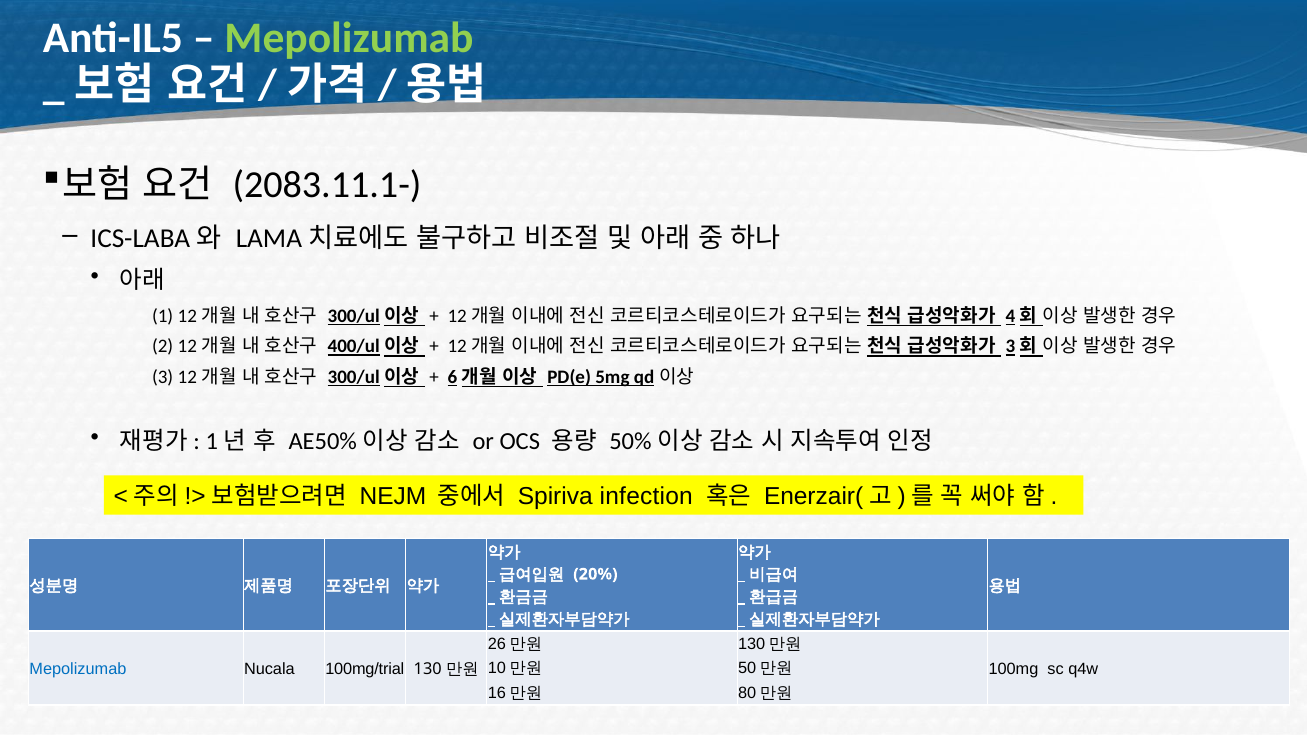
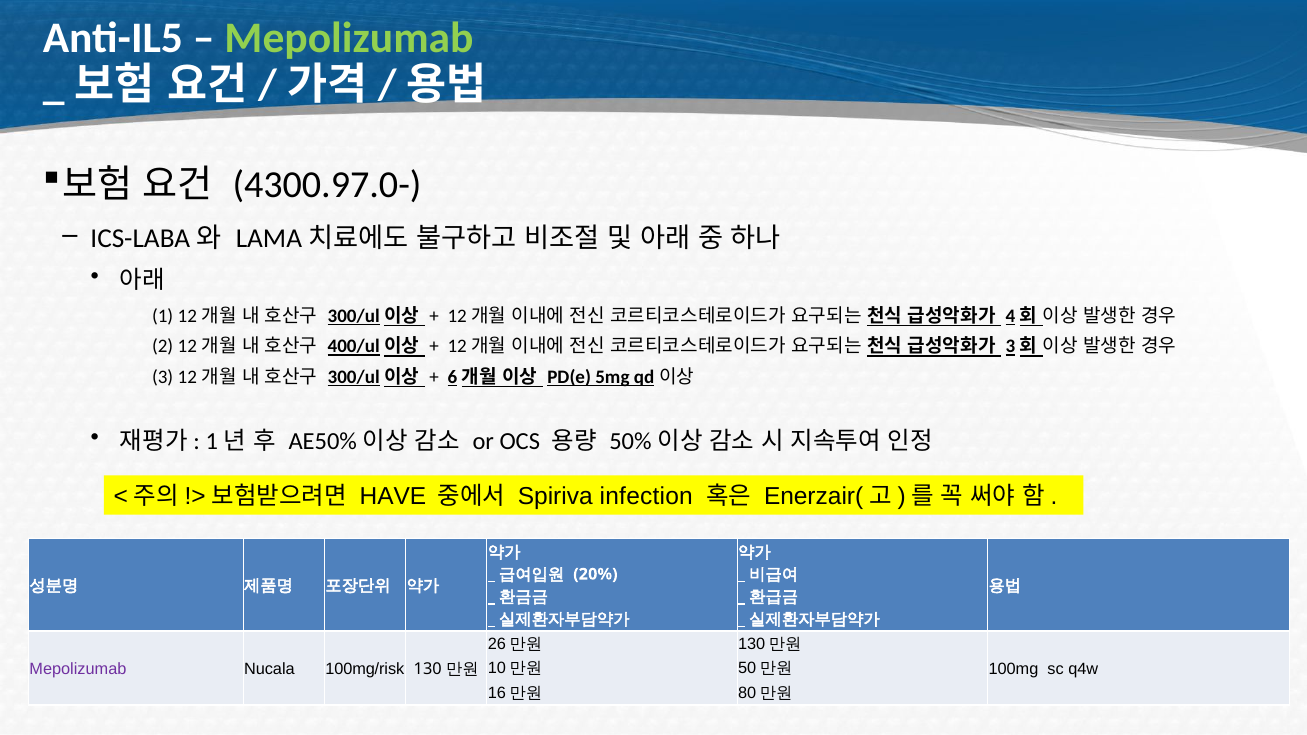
2083.11.1-: 2083.11.1- -> 4300.97.0-
NEJM: NEJM -> HAVE
Mepolizumab at (78, 669) colour: blue -> purple
100mg/trial: 100mg/trial -> 100mg/risk
